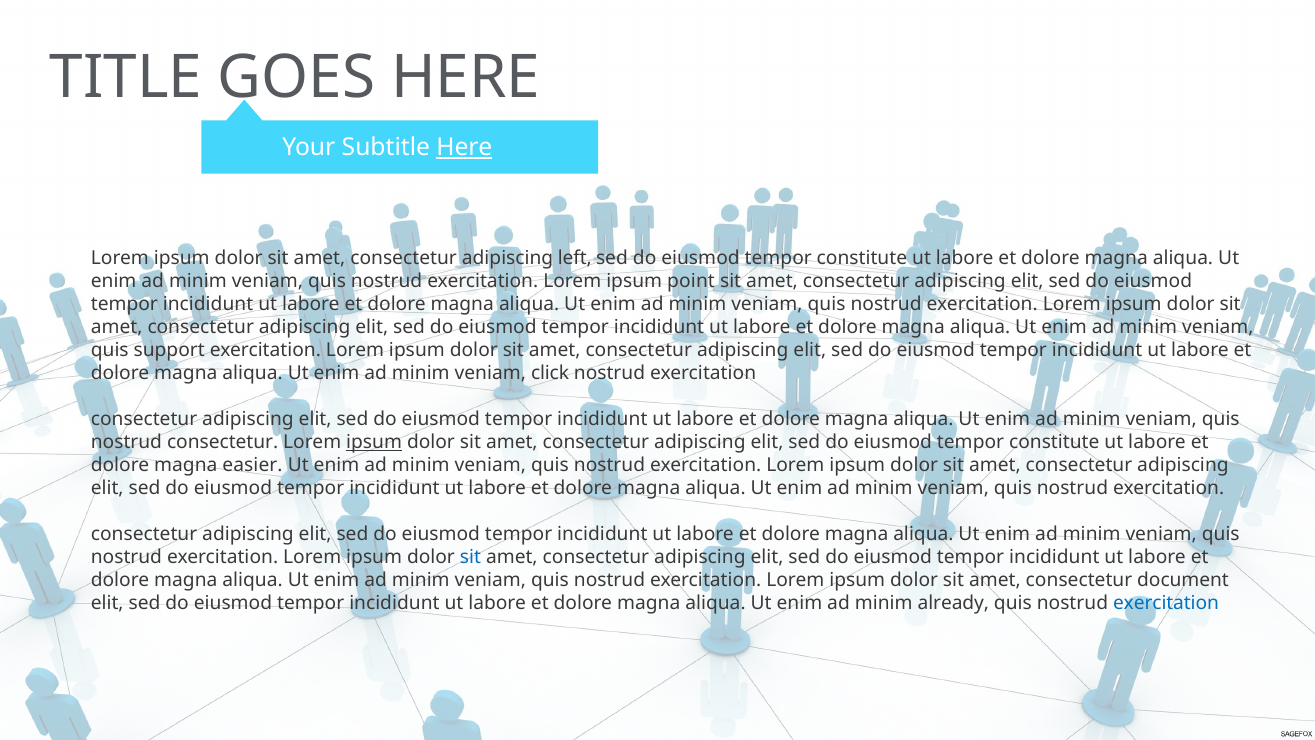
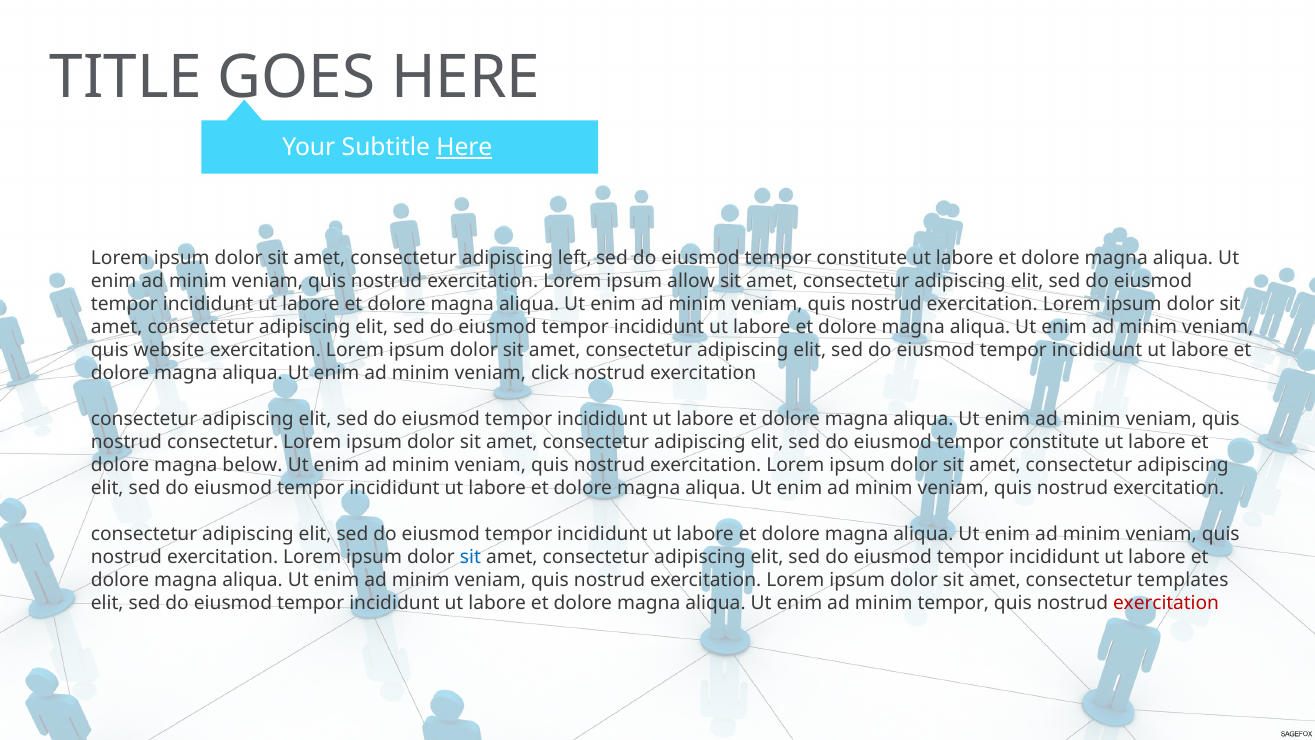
point: point -> allow
support: support -> website
ipsum at (374, 442) underline: present -> none
easier: easier -> below
document: document -> templates
minim already: already -> tempor
exercitation at (1166, 603) colour: blue -> red
